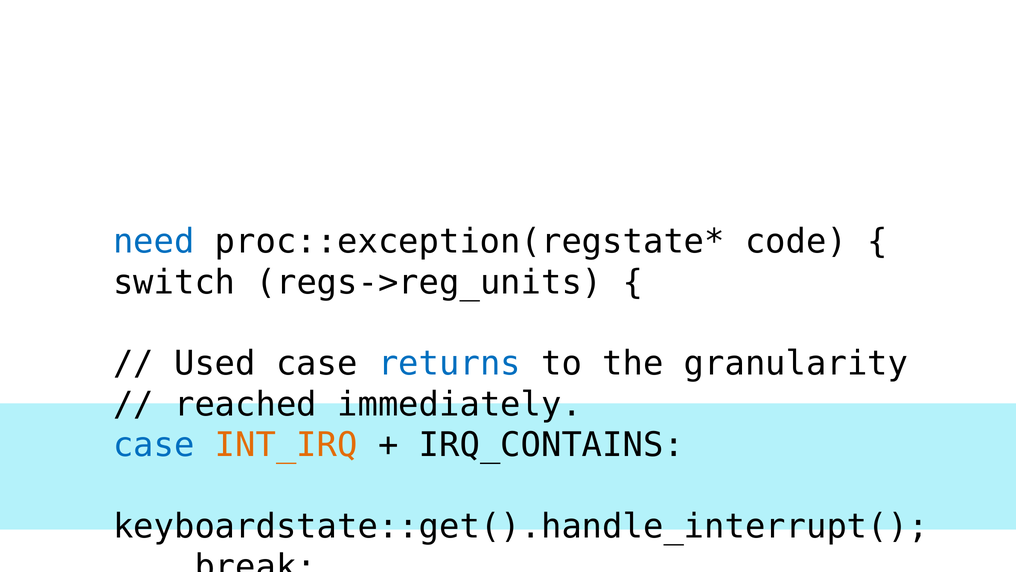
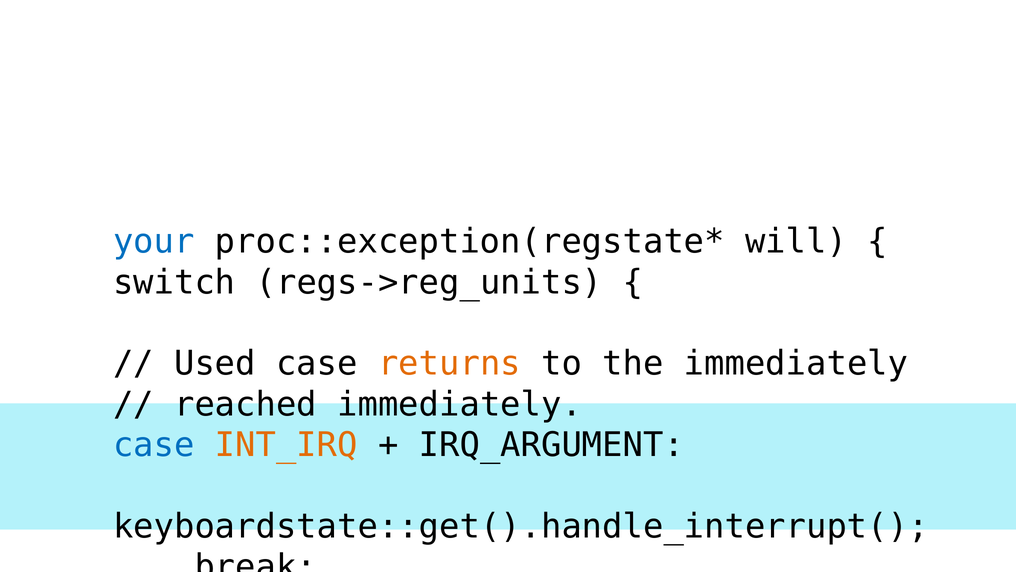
need: need -> your
code at (796, 241): code -> will
returns colour: blue -> orange
the granularity: granularity -> immediately
IRQ_CONTAINS: IRQ_CONTAINS -> IRQ_ARGUMENT
